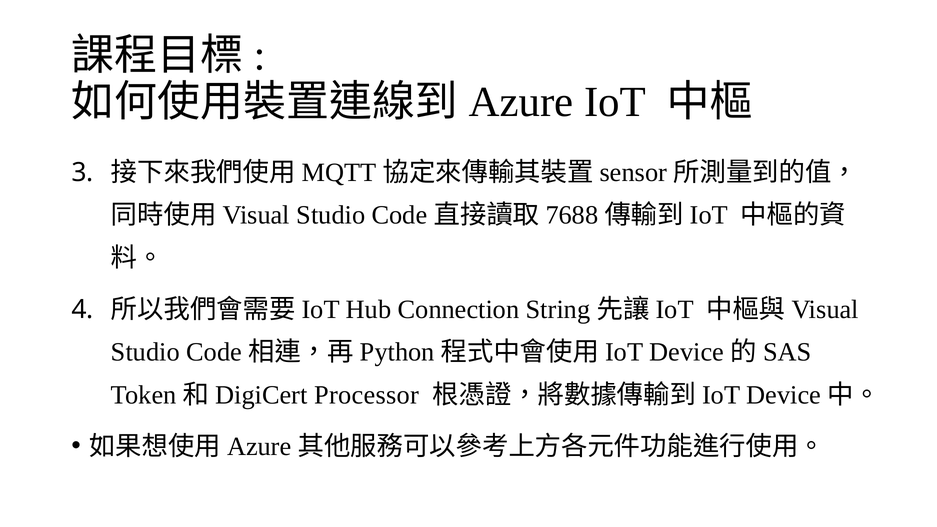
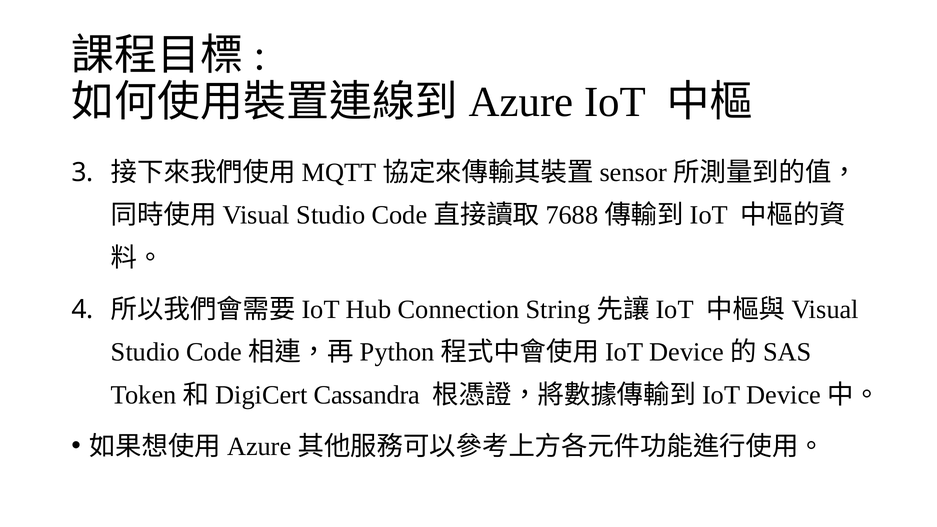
Processor: Processor -> Cassandra
